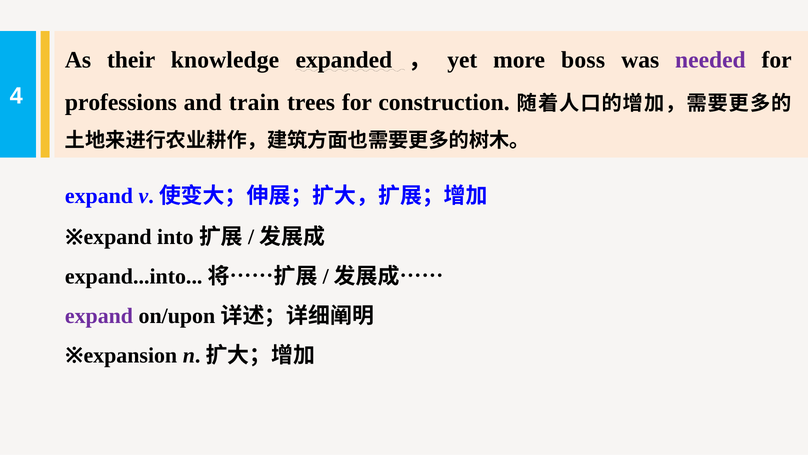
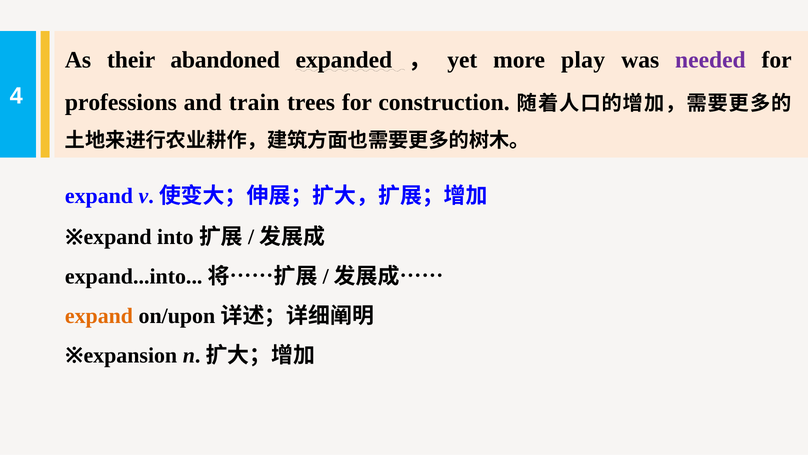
knowledge: knowledge -> abandoned
boss: boss -> play
expand at (99, 316) colour: purple -> orange
